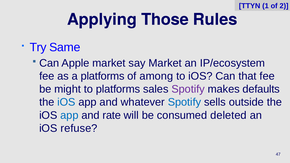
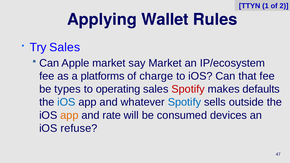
Those: Those -> Wallet
Try Same: Same -> Sales
among: among -> charge
might: might -> types
to platforms: platforms -> operating
Spotify at (188, 89) colour: purple -> red
app at (69, 115) colour: blue -> orange
deleted: deleted -> devices
